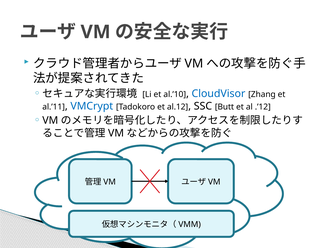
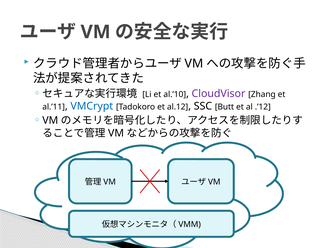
CloudVisor colour: blue -> purple
